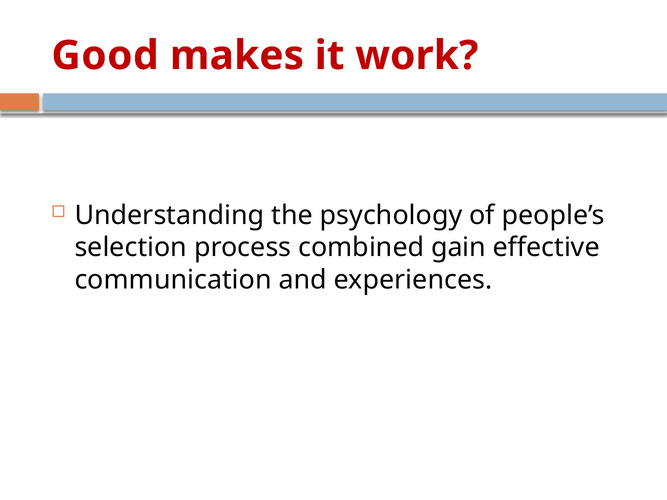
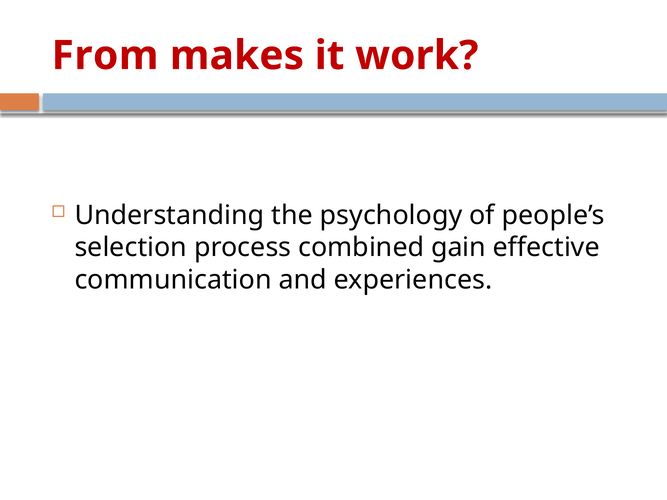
Good: Good -> From
